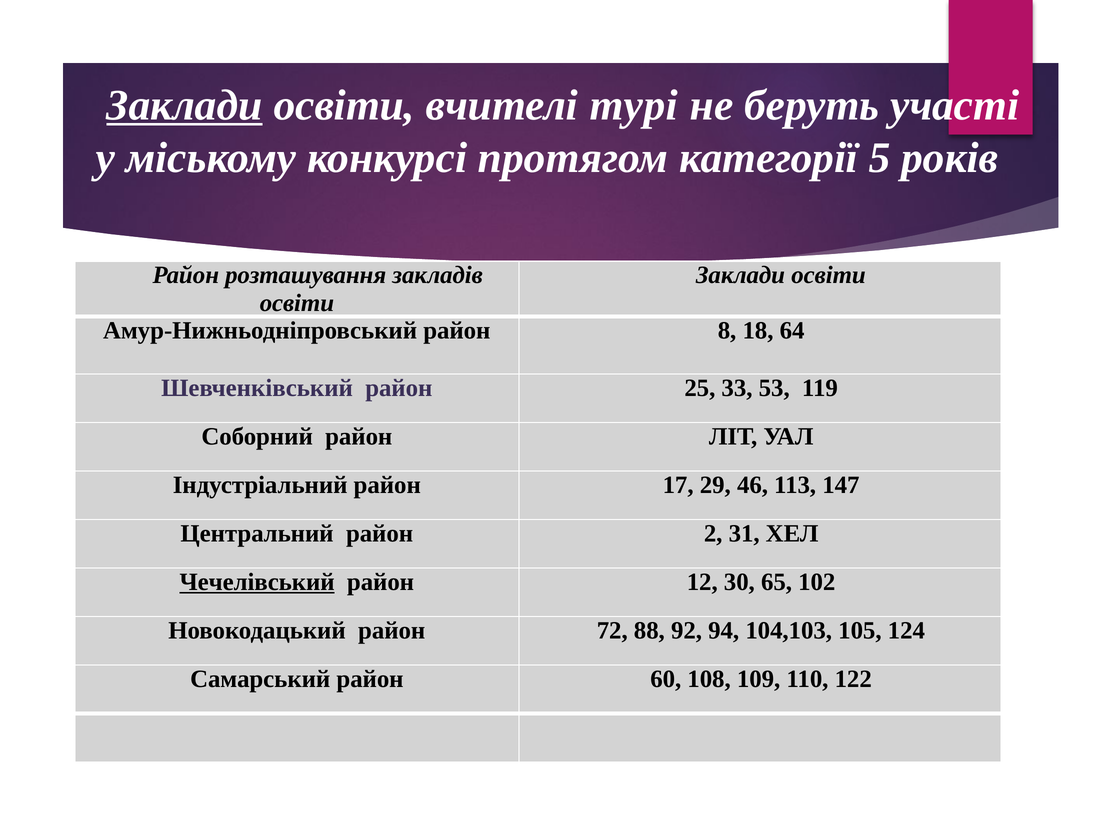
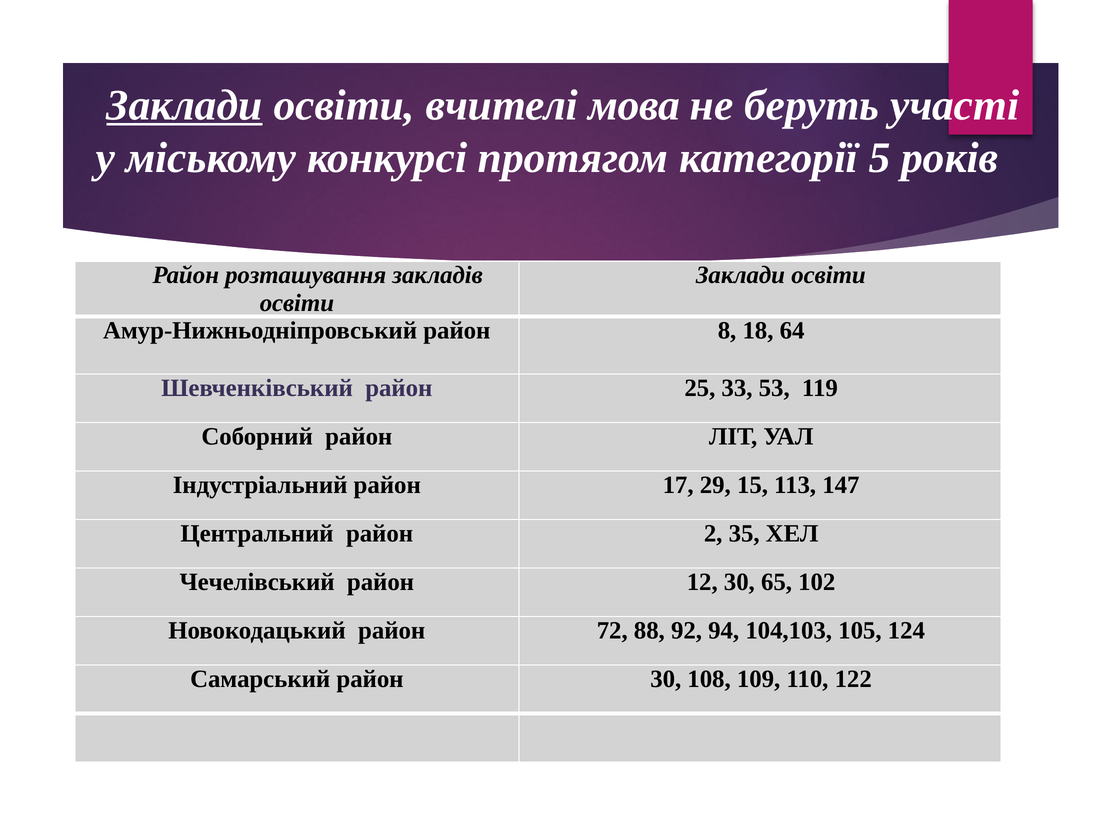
турі: турі -> мова
46: 46 -> 15
31: 31 -> 35
Чечелівський underline: present -> none
район 60: 60 -> 30
